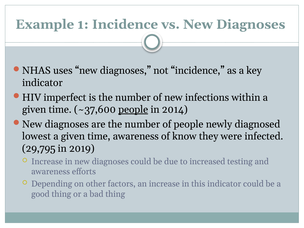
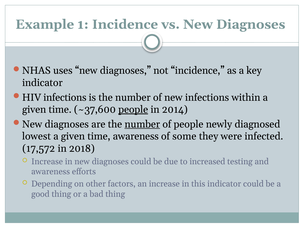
HIV imperfect: imperfect -> infections
number at (142, 124) underline: none -> present
know: know -> some
29,795: 29,795 -> 17,572
2019: 2019 -> 2018
